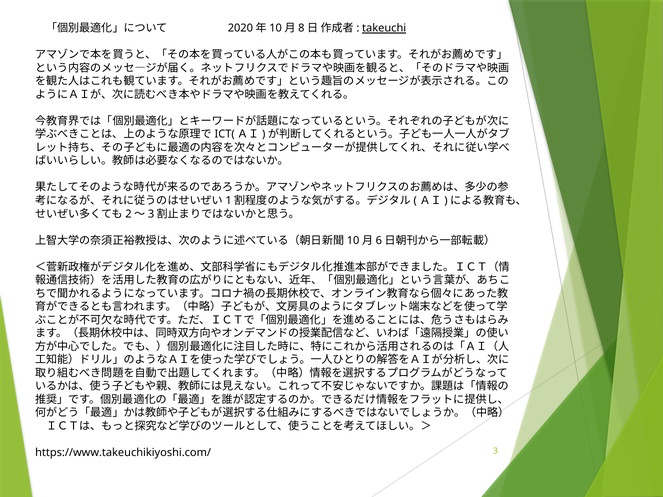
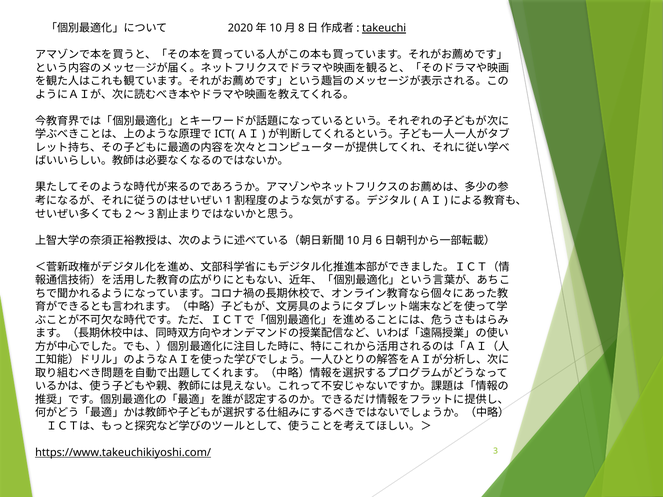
https://www.takeuchikiyoshi.com/ underline: none -> present
